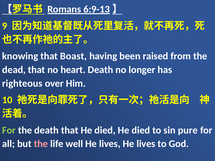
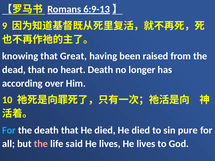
Boast: Boast -> Great
righteous: righteous -> according
For at (9, 130) colour: light green -> light blue
well: well -> said
